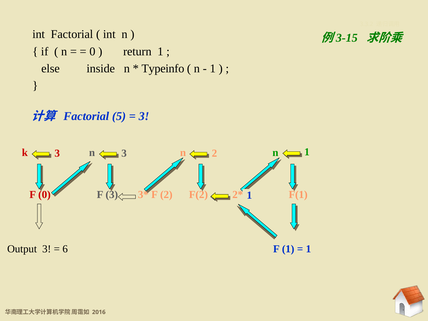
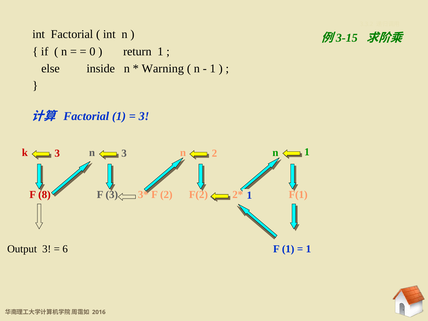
Typeinfo: Typeinfo -> Warning
Factorial 5: 5 -> 1
F 0: 0 -> 8
